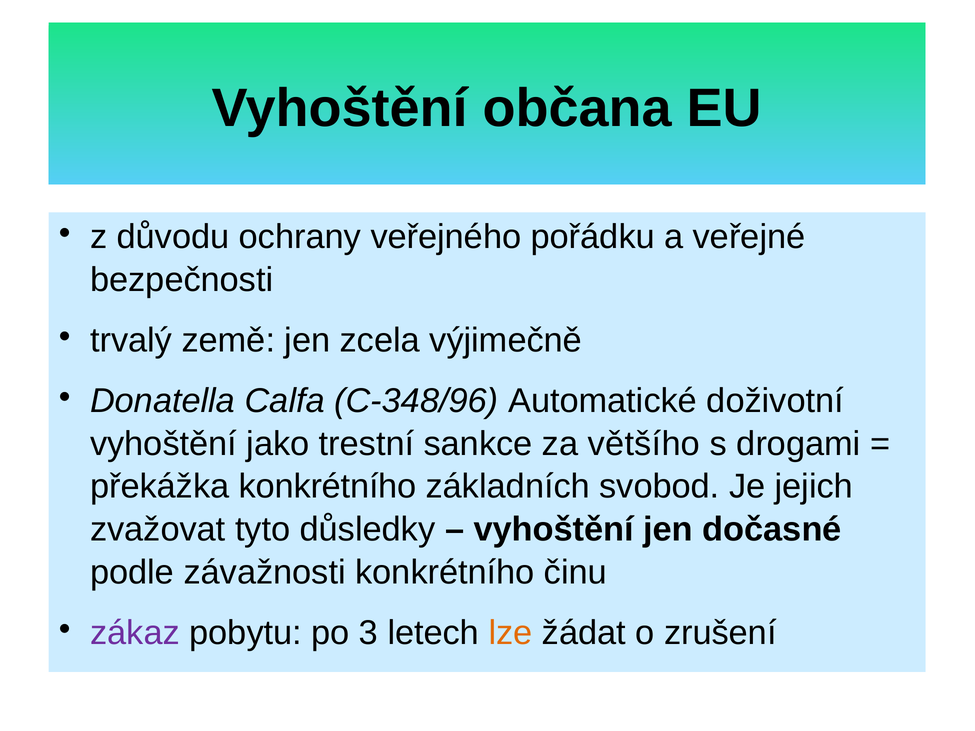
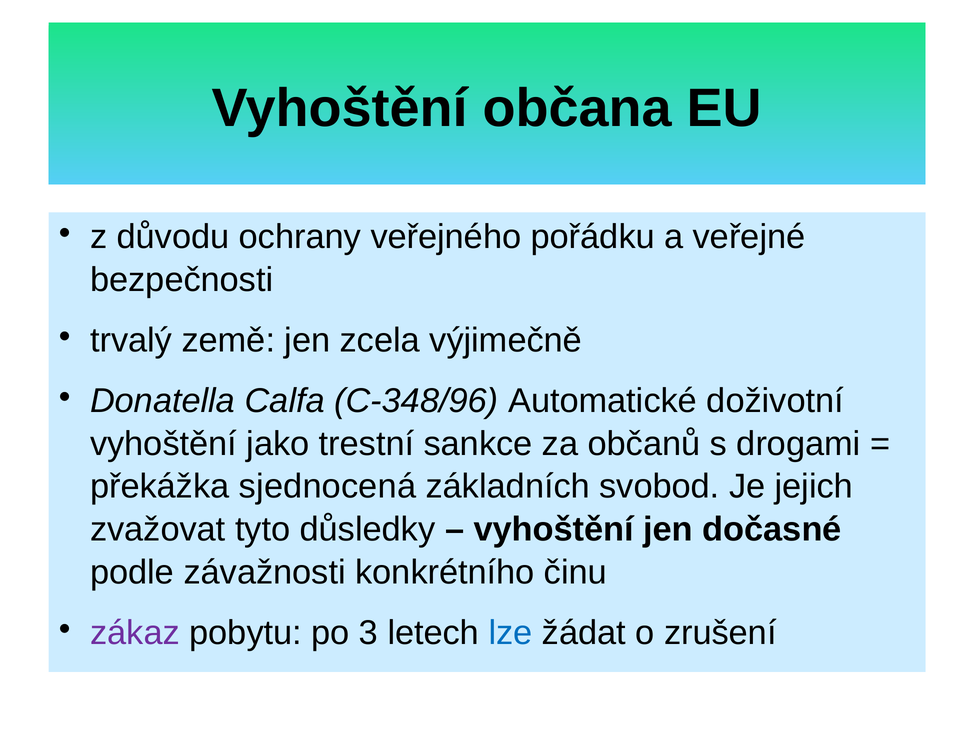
většího: většího -> občanů
překážka konkrétního: konkrétního -> sjednocená
lze colour: orange -> blue
